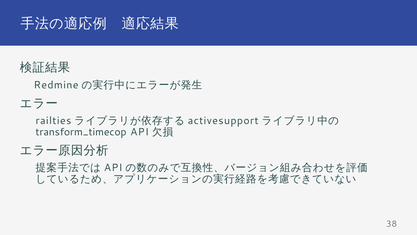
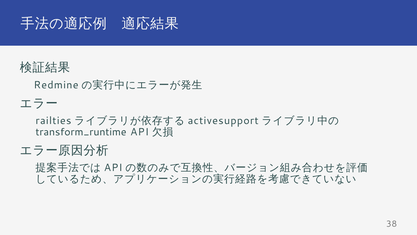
transform_timecop: transform_timecop -> transform_runtime
